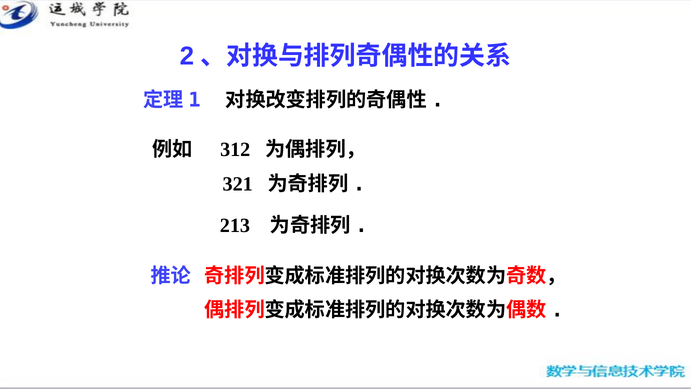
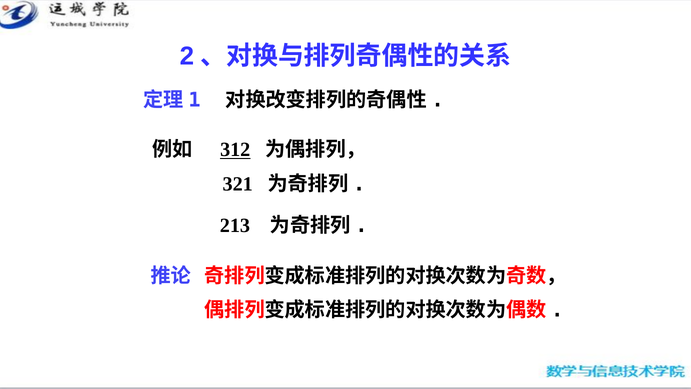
312 underline: none -> present
